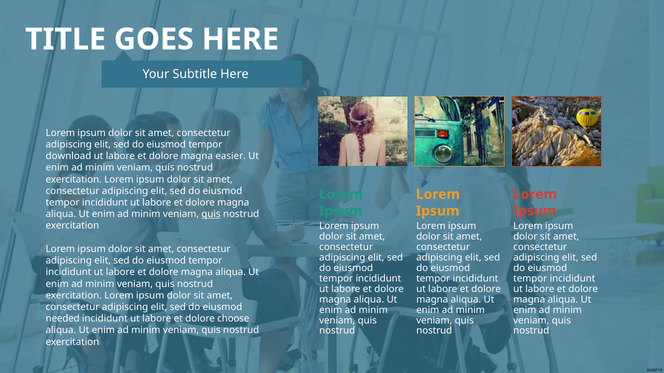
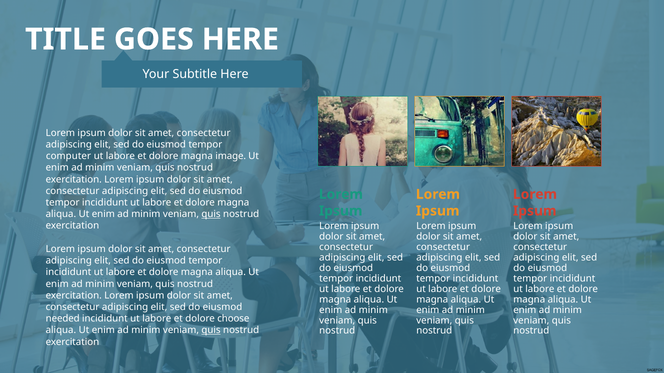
download: download -> computer
easier: easier -> image
quis at (211, 331) underline: none -> present
